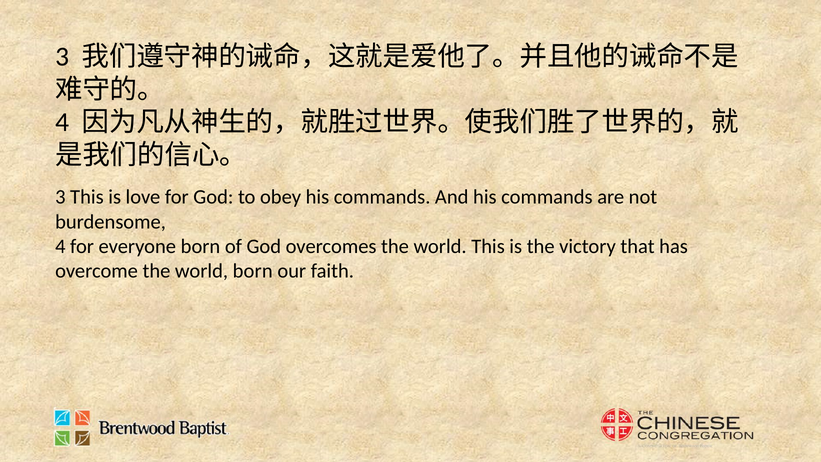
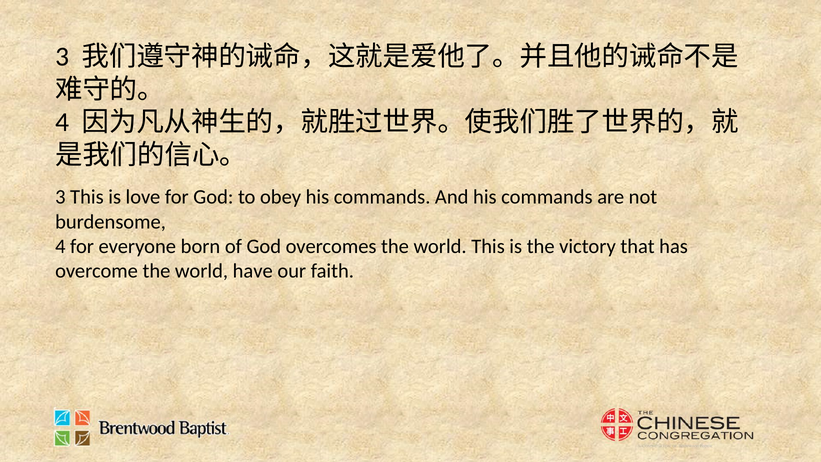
world born: born -> have
